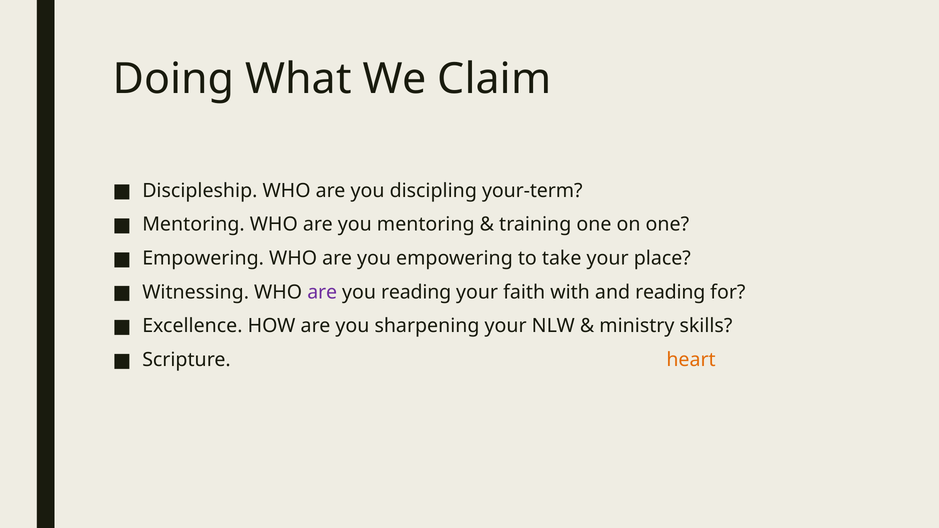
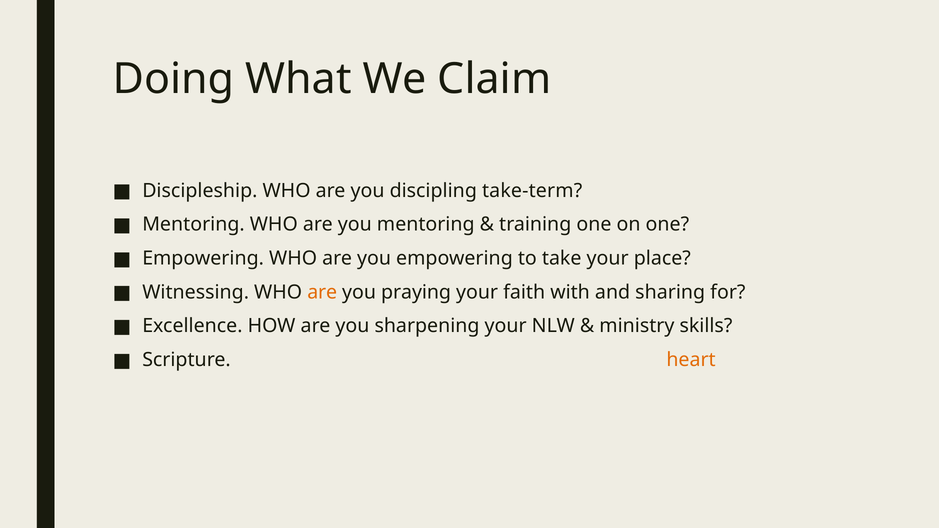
your-term: your-term -> take-term
are at (322, 292) colour: purple -> orange
you reading: reading -> praying
and reading: reading -> sharing
